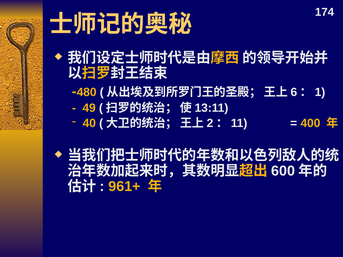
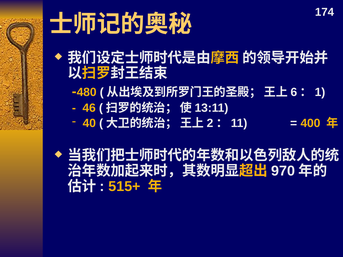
49: 49 -> 46
600: 600 -> 970
961+: 961+ -> 515+
